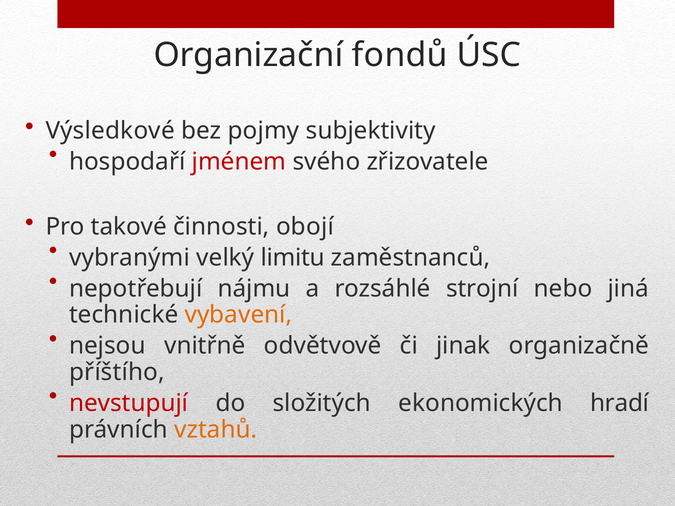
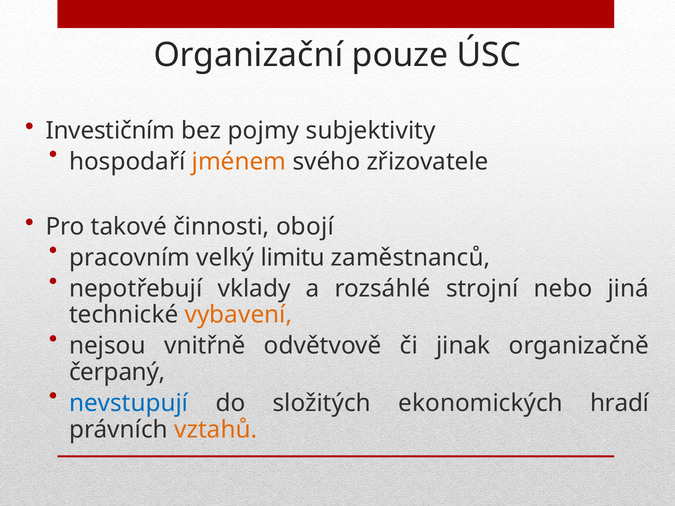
fondů: fondů -> pouze
Výsledkové: Výsledkové -> Investičním
jménem colour: red -> orange
vybranými: vybranými -> pracovním
nájmu: nájmu -> vklady
příštího: příštího -> čerpaný
nevstupují colour: red -> blue
